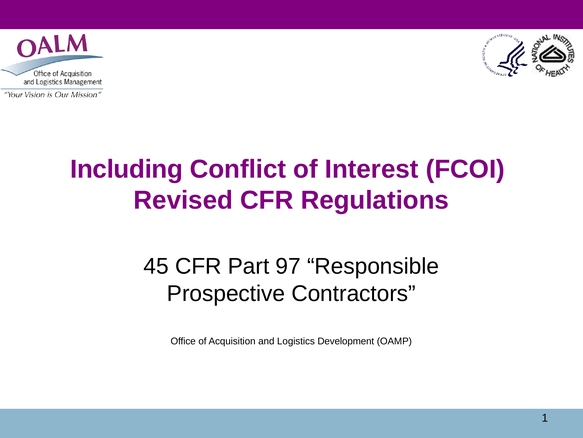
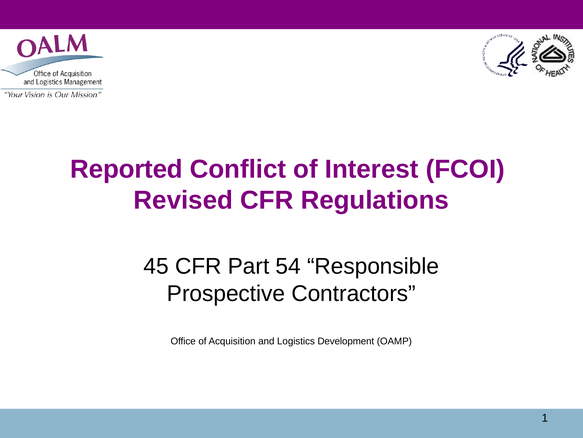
Including: Including -> Reported
97: 97 -> 54
